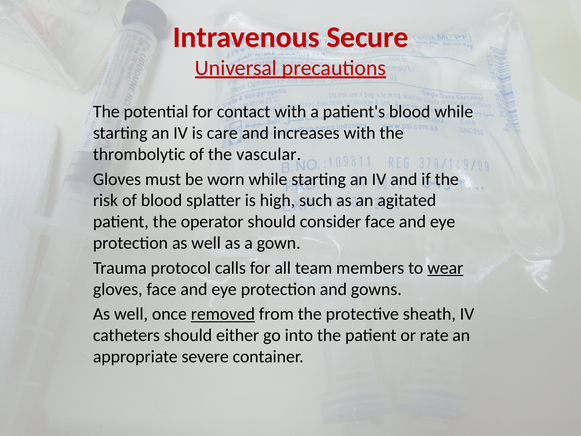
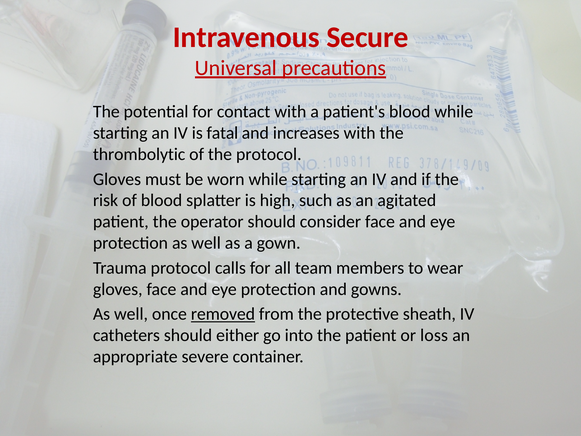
care: care -> fatal
the vascular: vascular -> protocol
wear underline: present -> none
rate: rate -> loss
